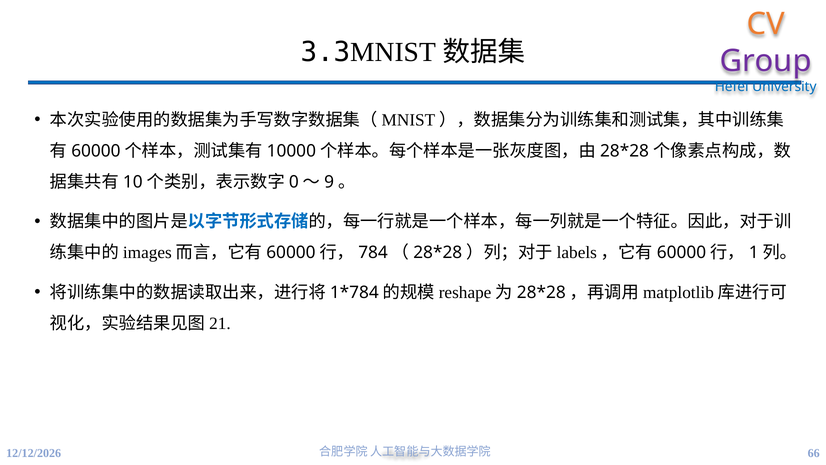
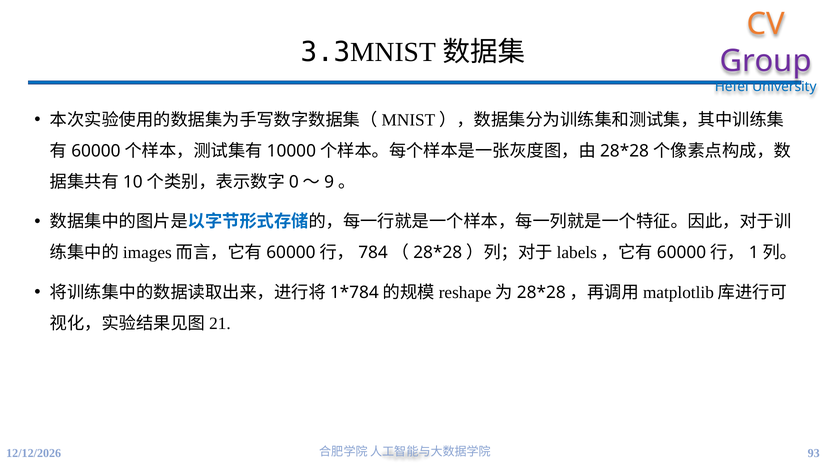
66: 66 -> 93
